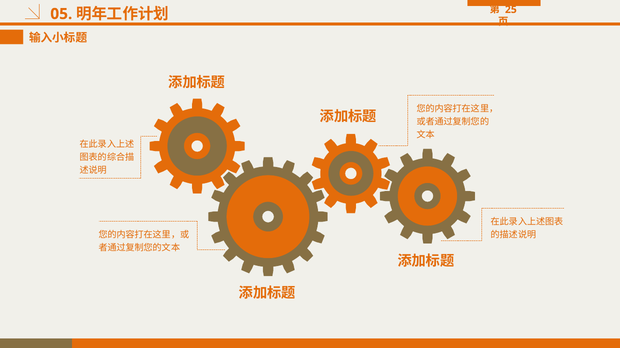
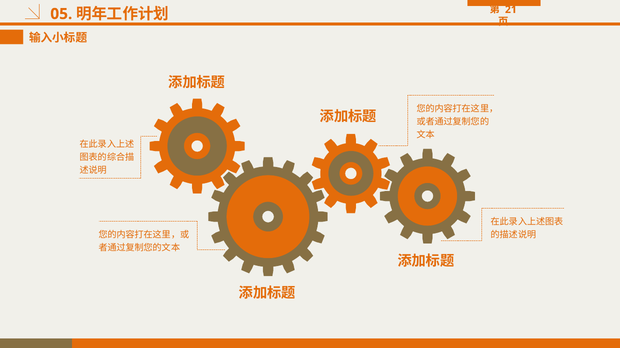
25: 25 -> 21
